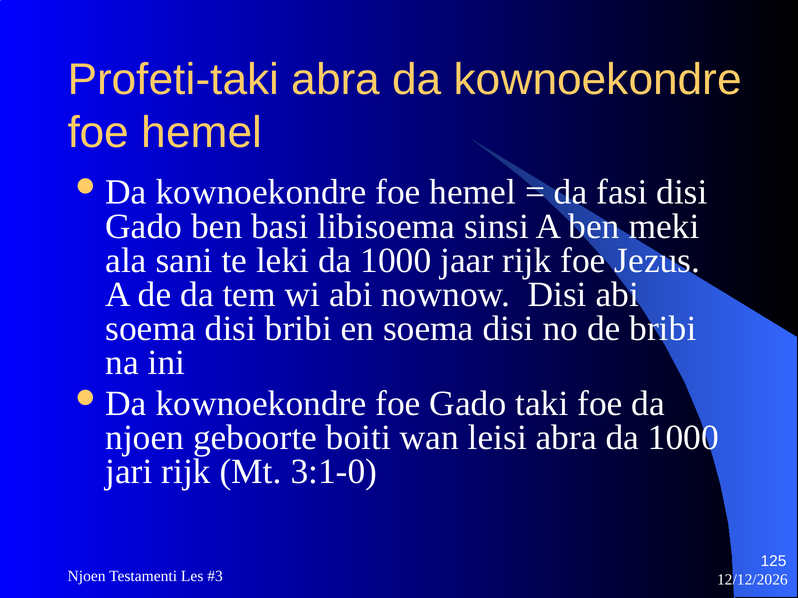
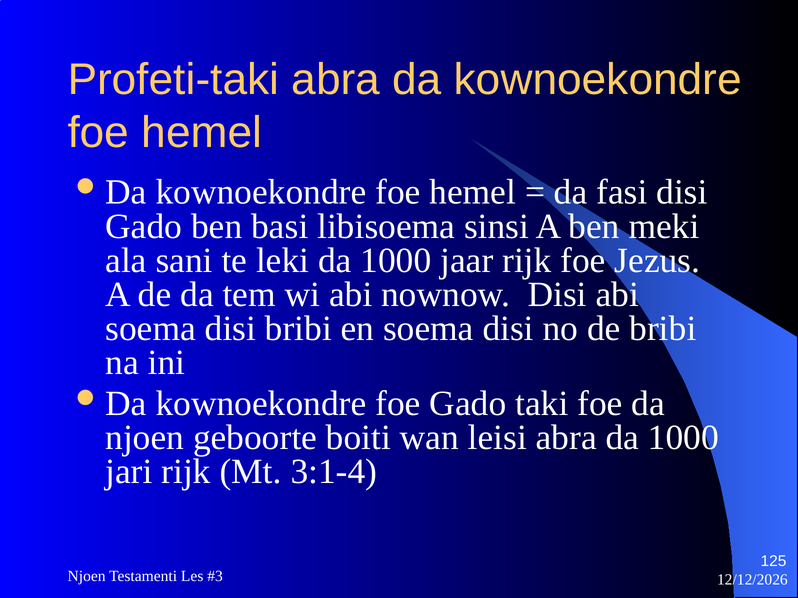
3:1-0: 3:1-0 -> 3:1-4
